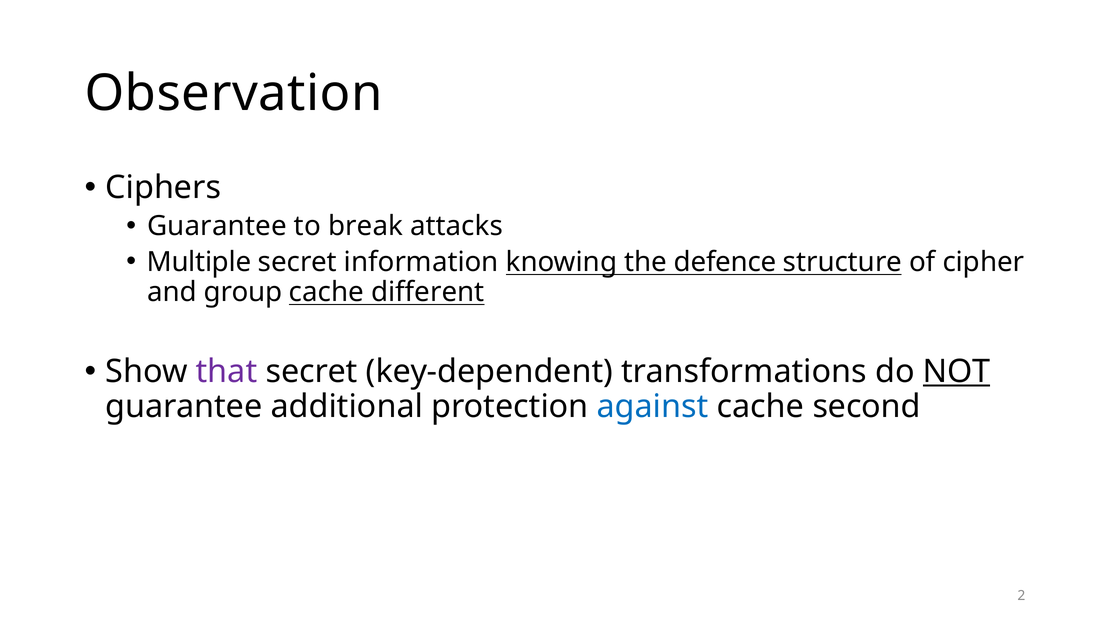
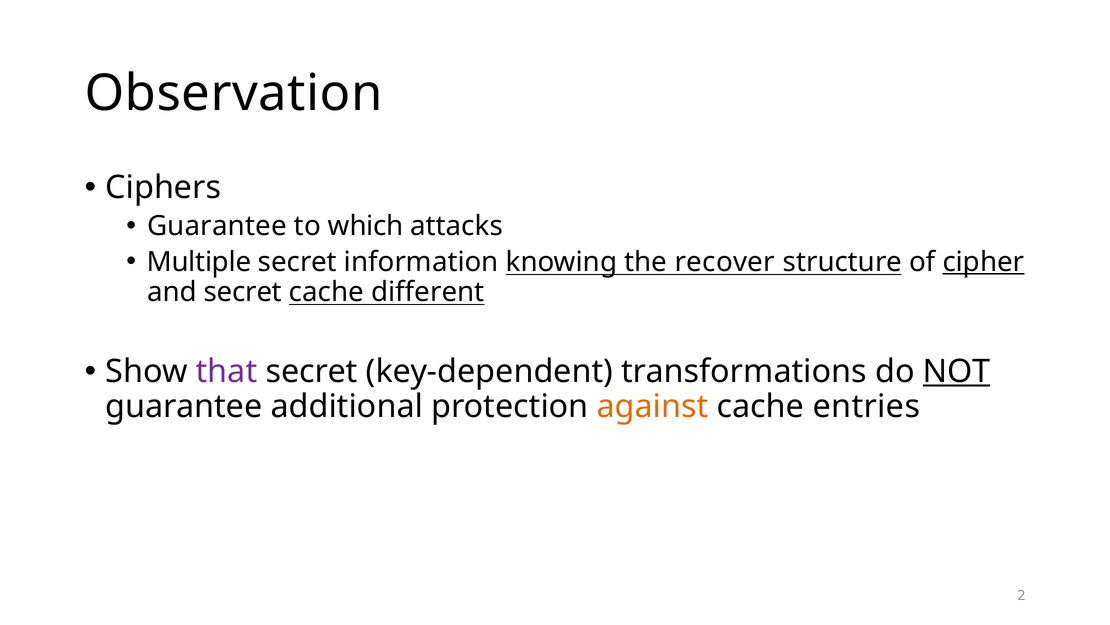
break: break -> which
defence: defence -> recover
cipher underline: none -> present
and group: group -> secret
against colour: blue -> orange
second: second -> entries
